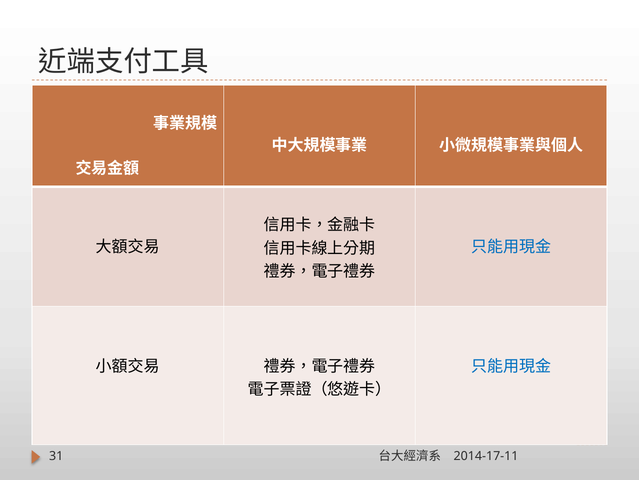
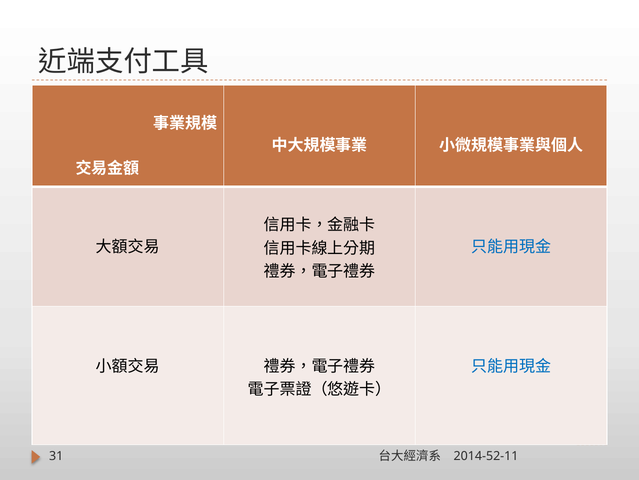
2014-17-11: 2014-17-11 -> 2014-52-11
